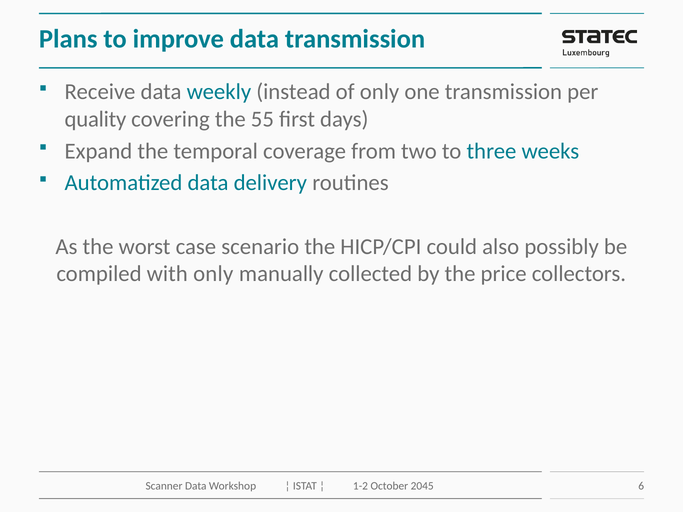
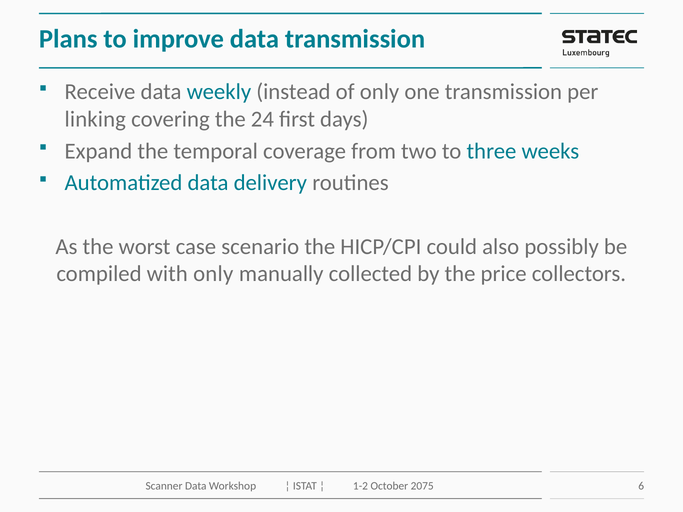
quality: quality -> linking
55: 55 -> 24
2045: 2045 -> 2075
